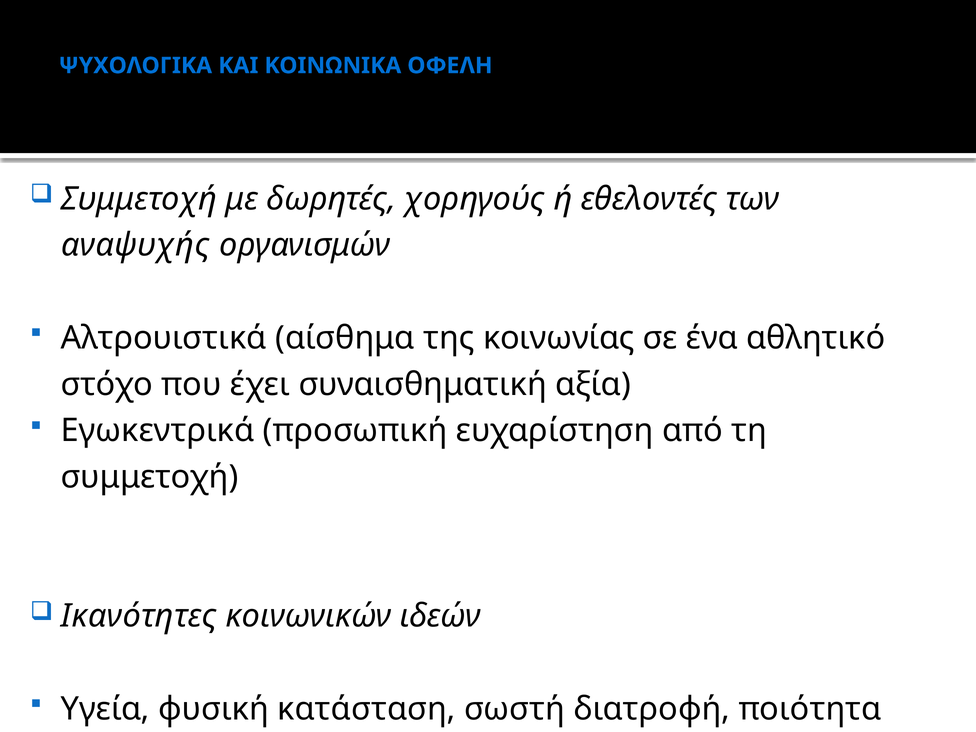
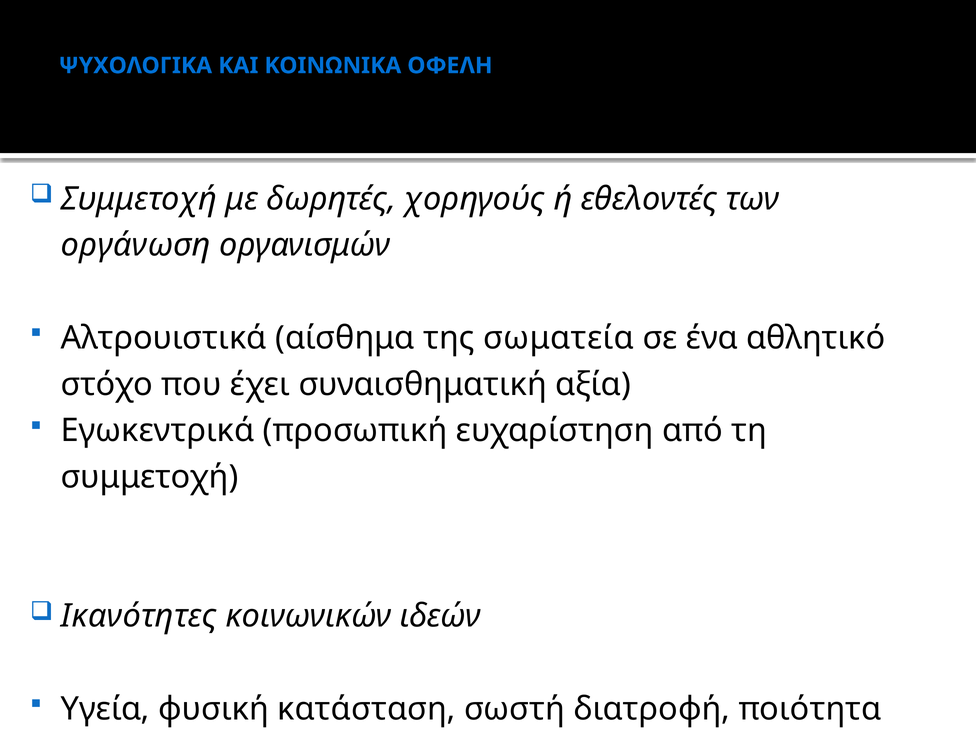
αναψυχής: αναψυχής -> οργάνωση
κοινωνίας: κοινωνίας -> σωματεία
